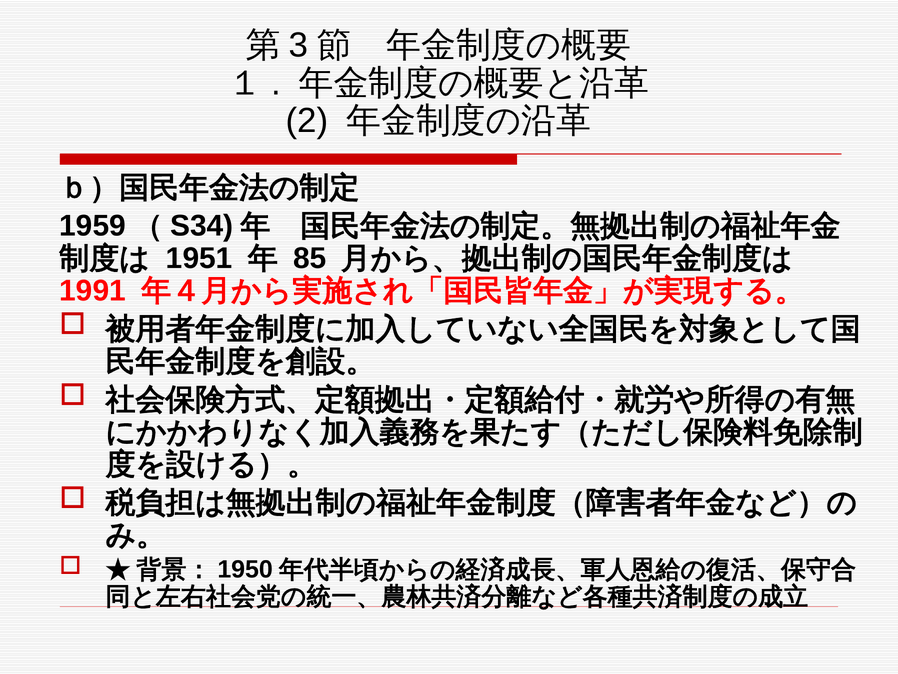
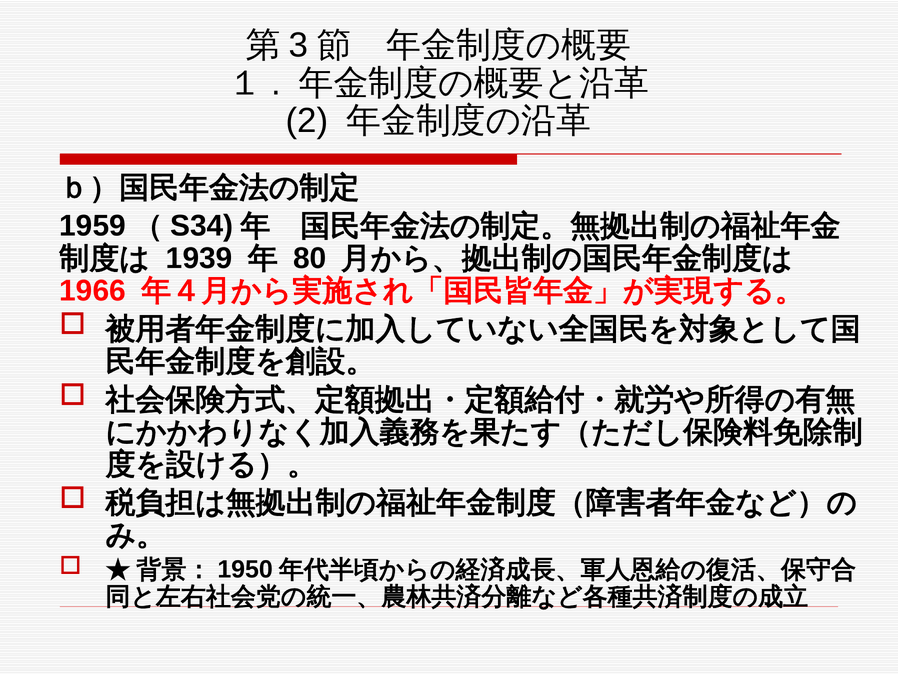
1951: 1951 -> 1939
85: 85 -> 80
1991: 1991 -> 1966
